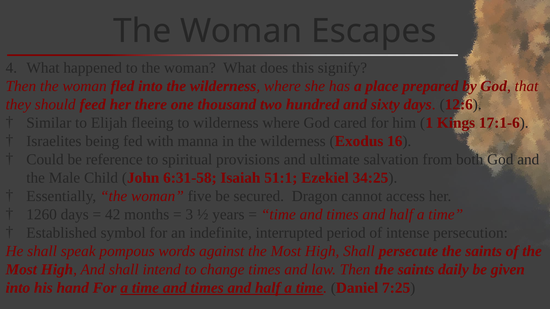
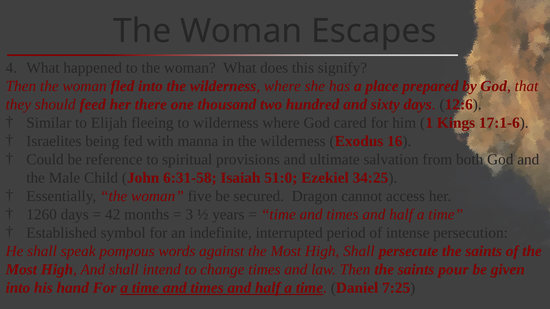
51:1: 51:1 -> 51:0
daily: daily -> pour
